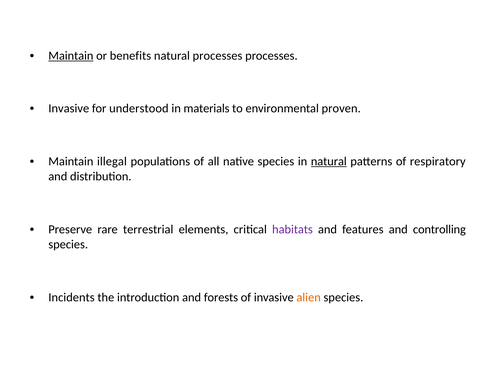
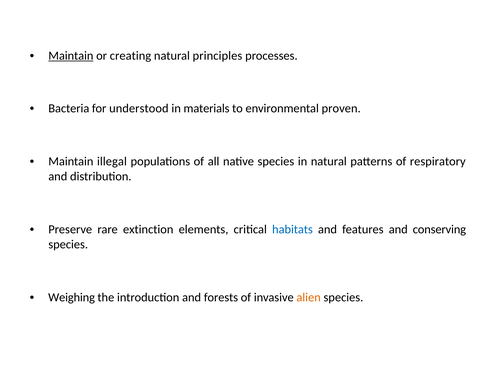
benefits: benefits -> creating
natural processes: processes -> principles
Invasive at (69, 109): Invasive -> Bacteria
natural at (329, 161) underline: present -> none
terrestrial: terrestrial -> extinction
habitats colour: purple -> blue
controlling: controlling -> conserving
Incidents: Incidents -> Weighing
